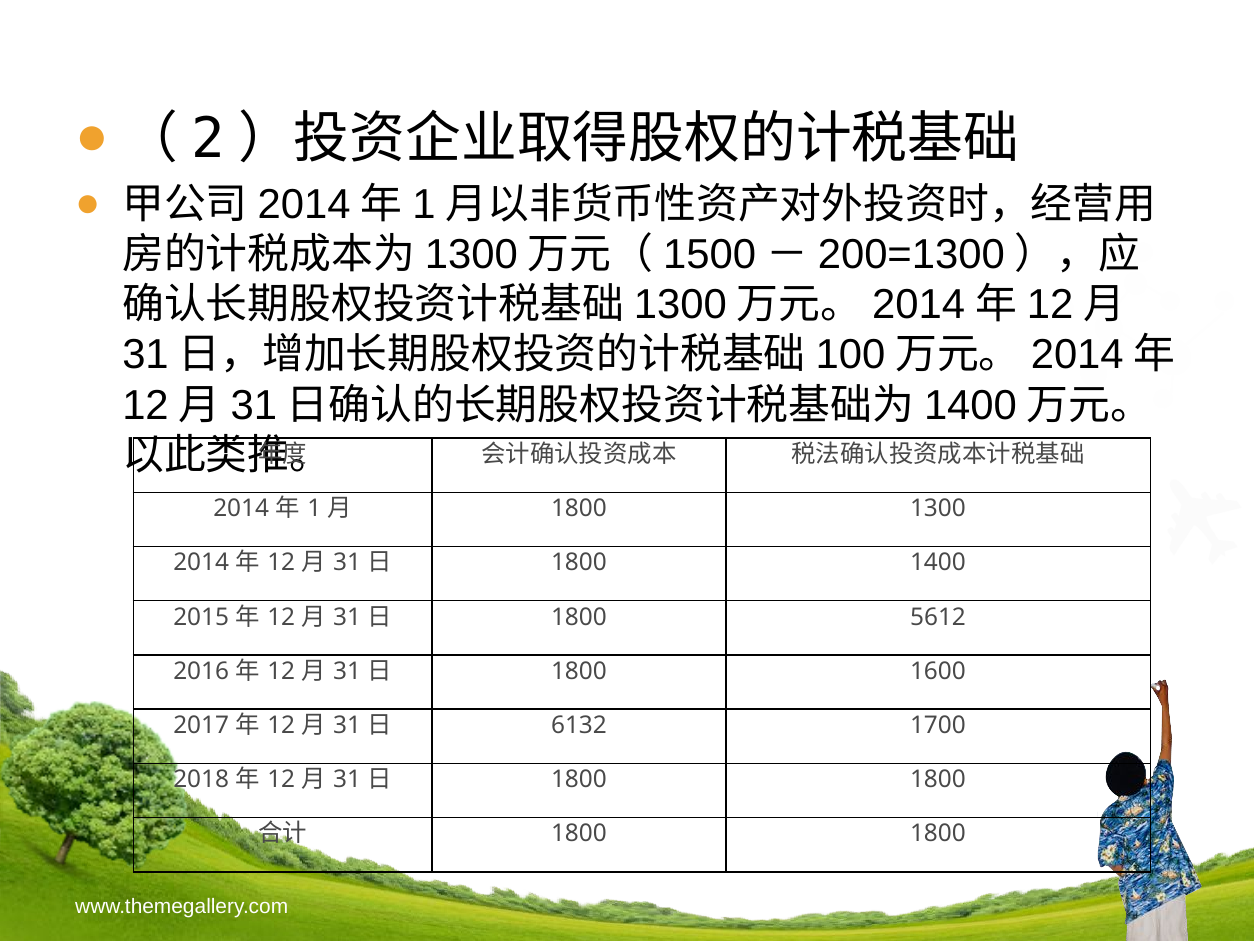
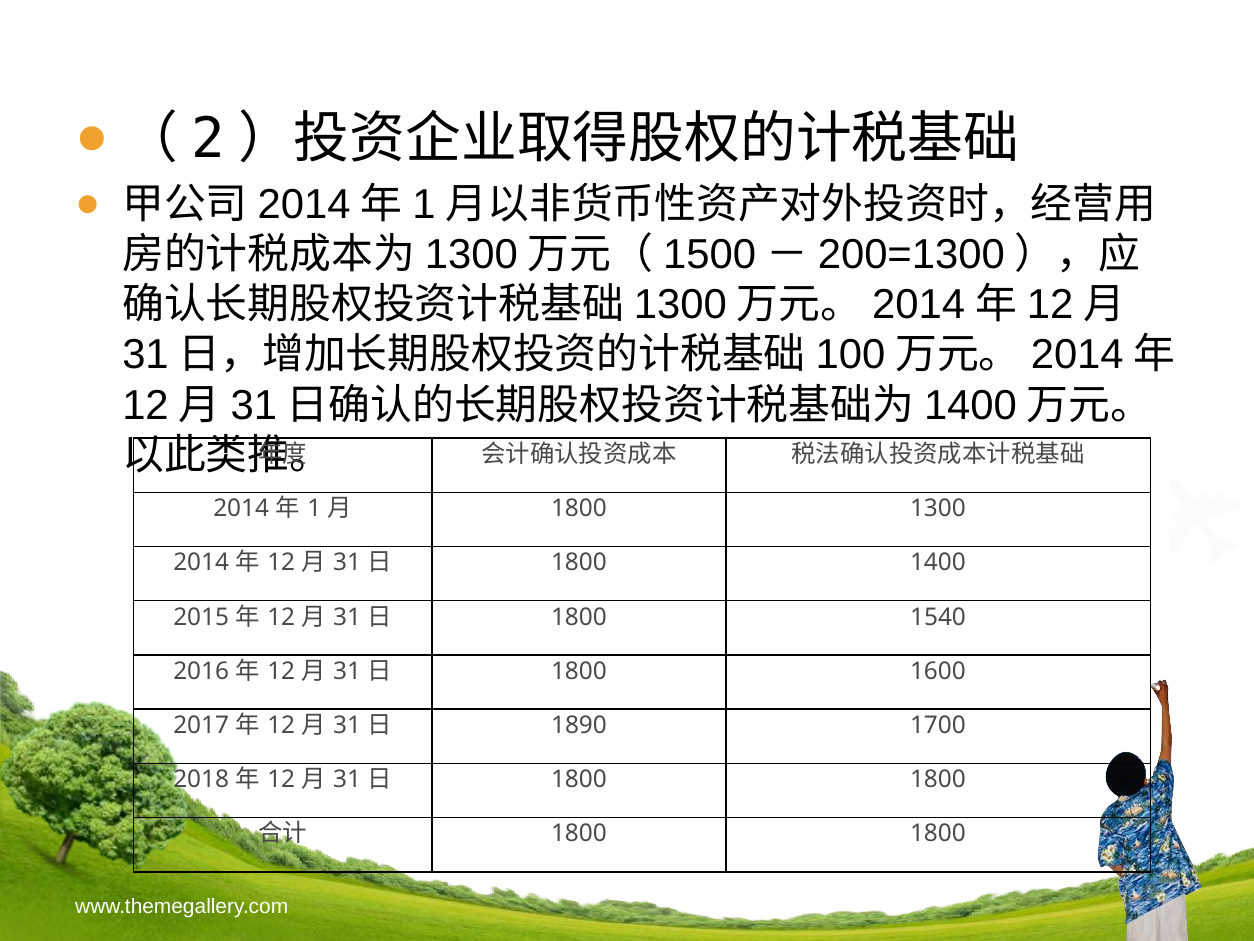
5612: 5612 -> 1540
6132: 6132 -> 1890
